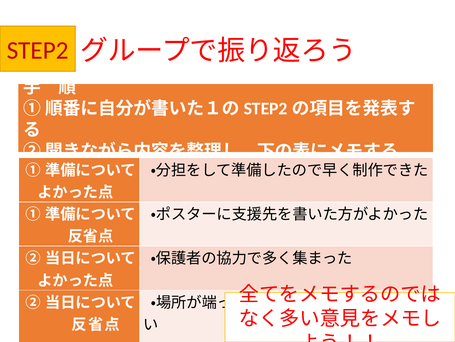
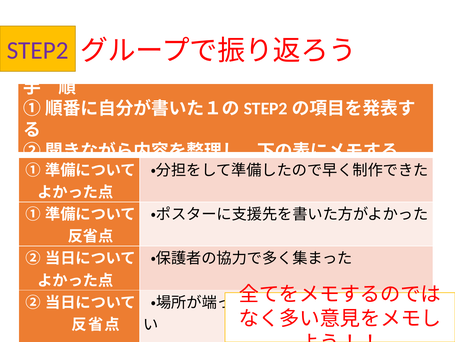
STEP2 colour: red -> purple
